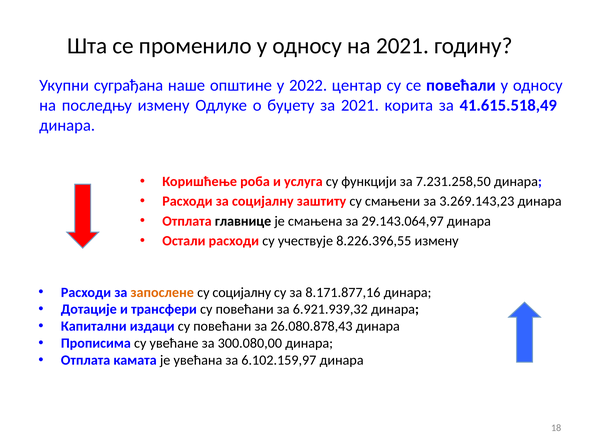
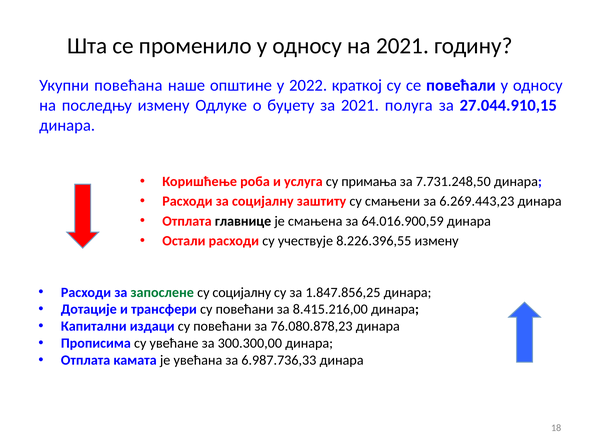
суграђана: суграђана -> повећана
центар: центар -> краткој
корита: корита -> полуга
41.615.518,49: 41.615.518,49 -> 27.044.910,15
функцији: функцији -> примања
7.231.258,50: 7.231.258,50 -> 7.731.248,50
3.269.143,23: 3.269.143,23 -> 6.269.443,23
29.143.064,97: 29.143.064,97 -> 64.016.900,59
запослене colour: orange -> green
8.171.877,16: 8.171.877,16 -> 1.847.856,25
6.921.939,32: 6.921.939,32 -> 8.415.216,00
26.080.878,43: 26.080.878,43 -> 76.080.878,23
300.080,00: 300.080,00 -> 300.300,00
6.102.159,97: 6.102.159,97 -> 6.987.736,33
